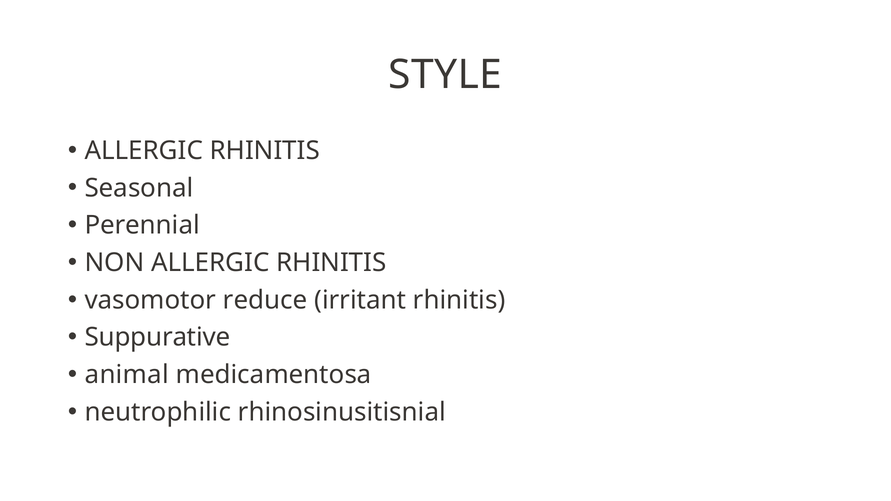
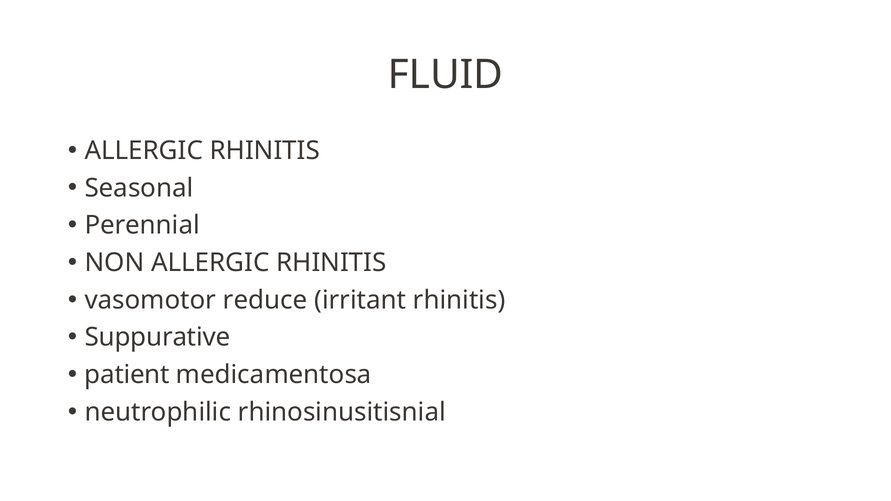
STYLE: STYLE -> FLUID
animal: animal -> patient
